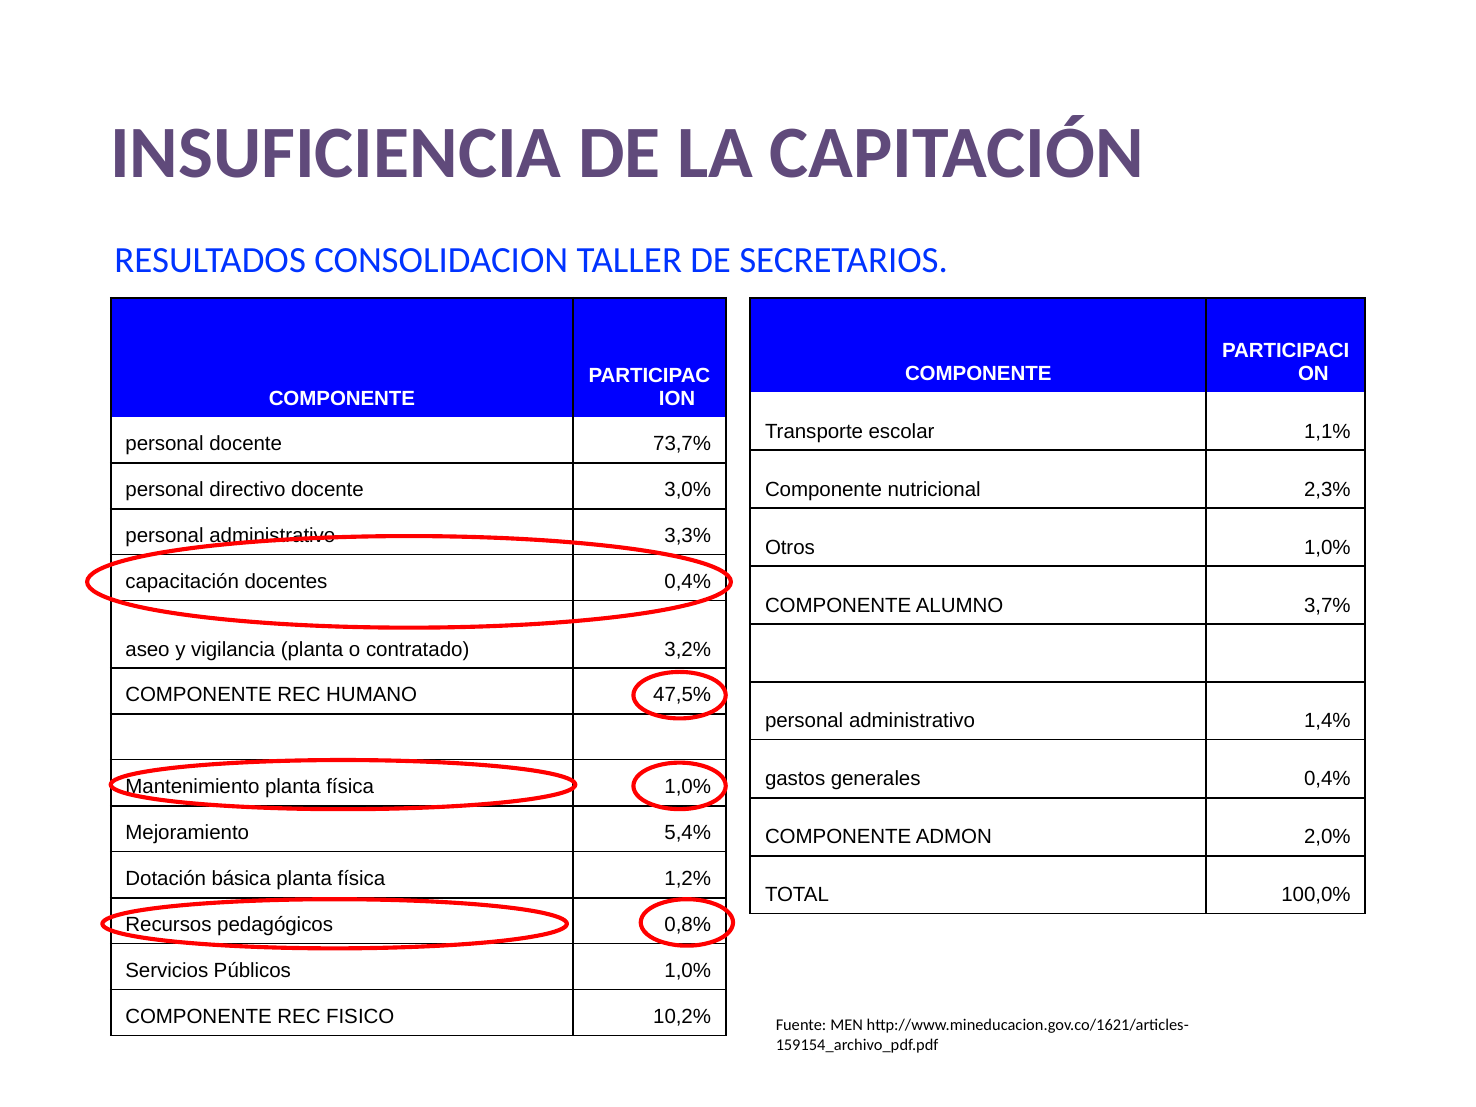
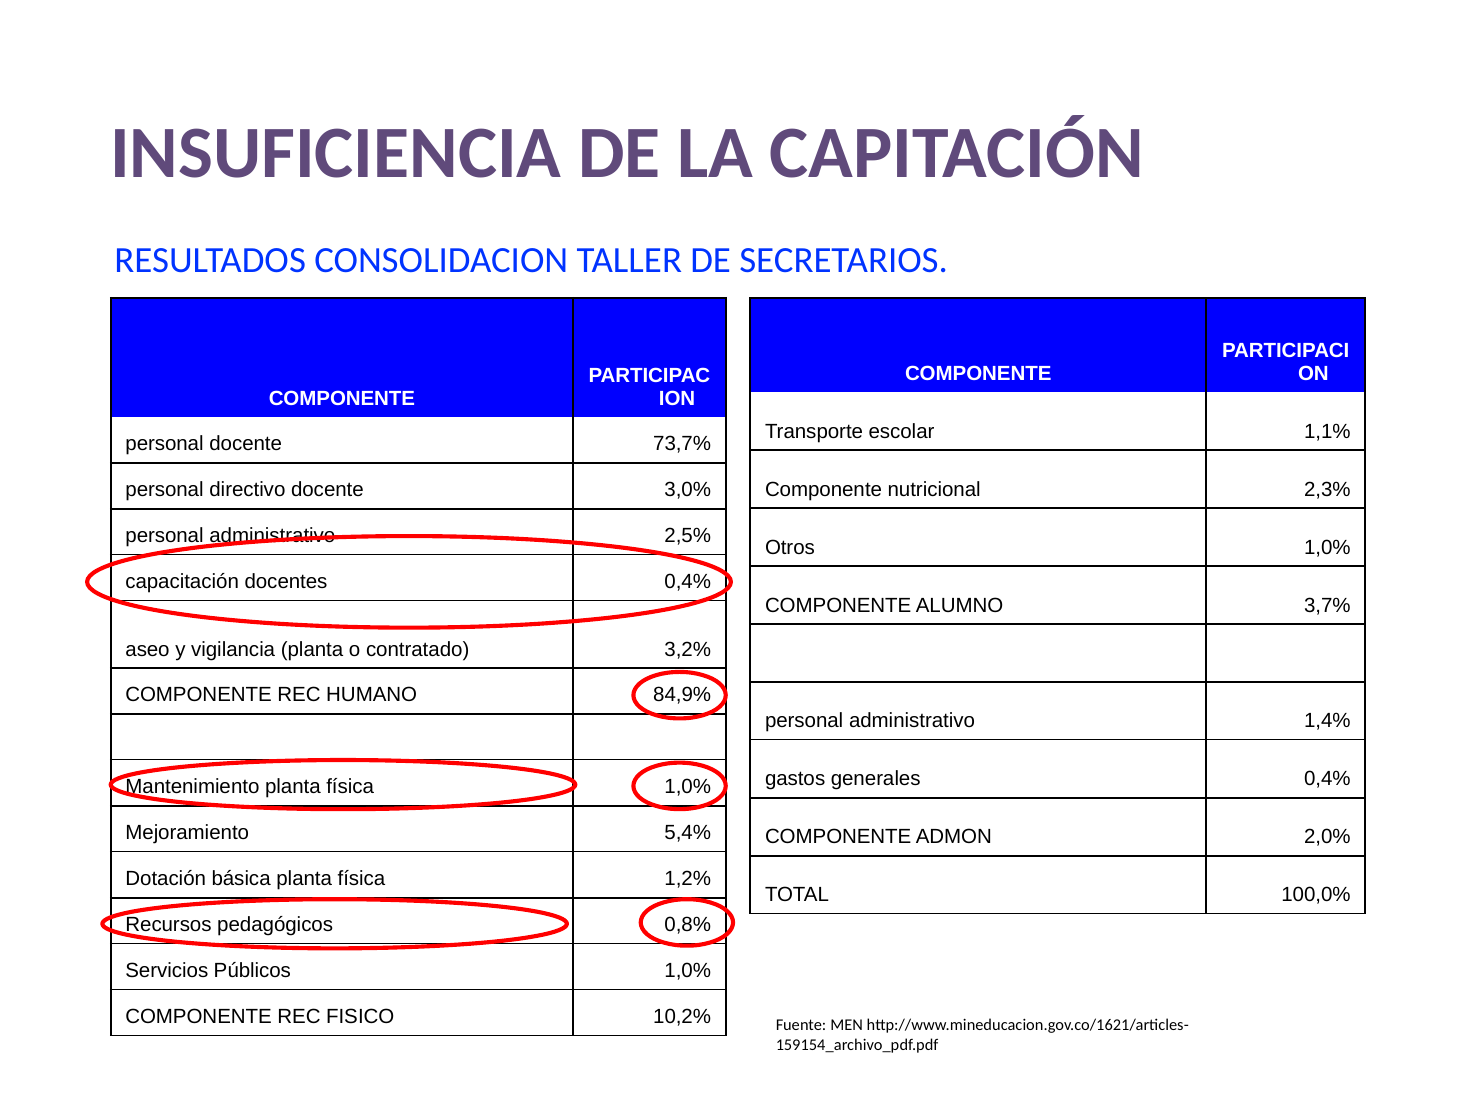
3,3%: 3,3% -> 2,5%
47,5%: 47,5% -> 84,9%
